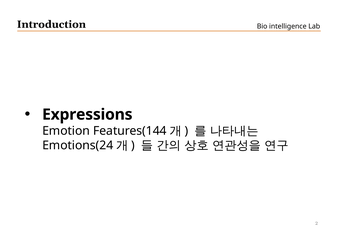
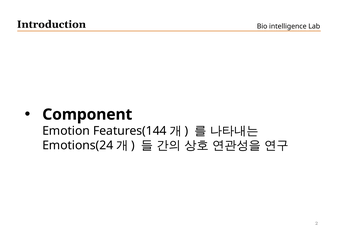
Expressions: Expressions -> Component
